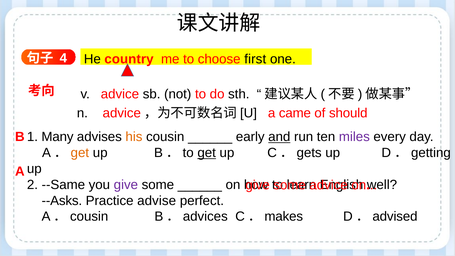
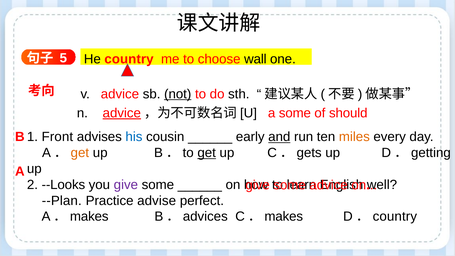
4: 4 -> 5
first: first -> wall
not underline: none -> present
advice at (122, 113) underline: none -> present
a came: came -> some
Many: Many -> Front
his colour: orange -> blue
miles colour: purple -> orange
--Same: --Same -> --Looks
--Asks: --Asks -> --Plan
cousin at (89, 217): cousin -> makes
advised at (395, 217): advised -> country
